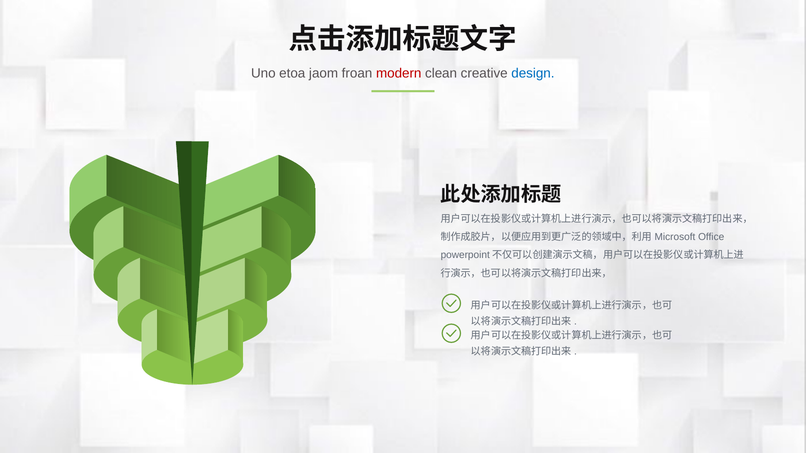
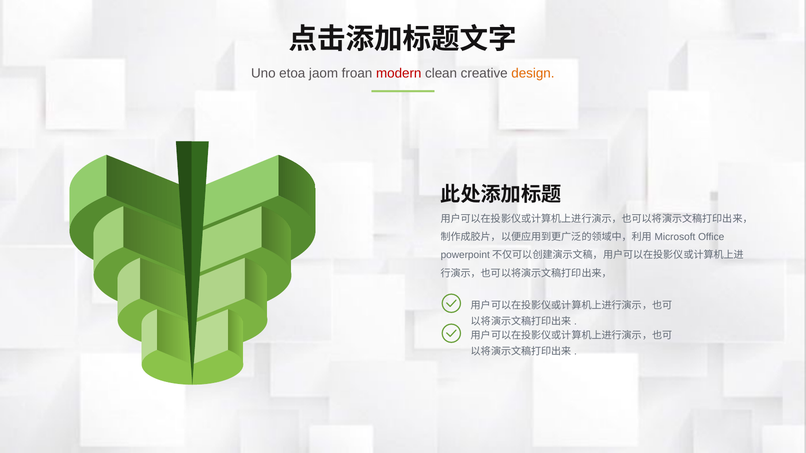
design colour: blue -> orange
